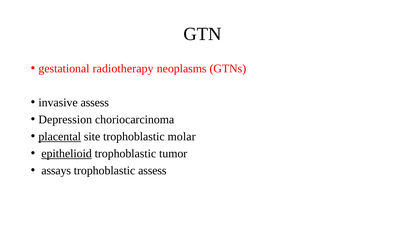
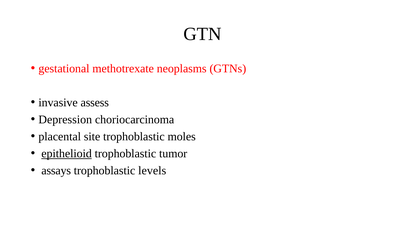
radiotherapy: radiotherapy -> methotrexate
placental underline: present -> none
molar: molar -> moles
trophoblastic assess: assess -> levels
